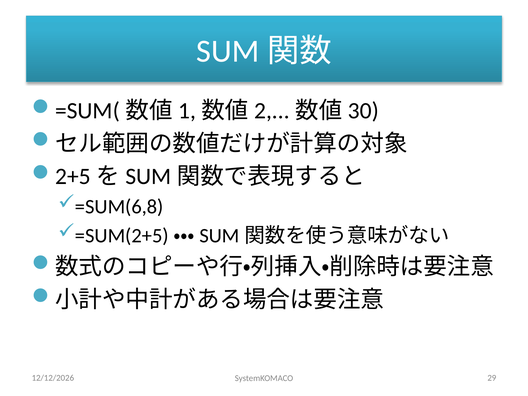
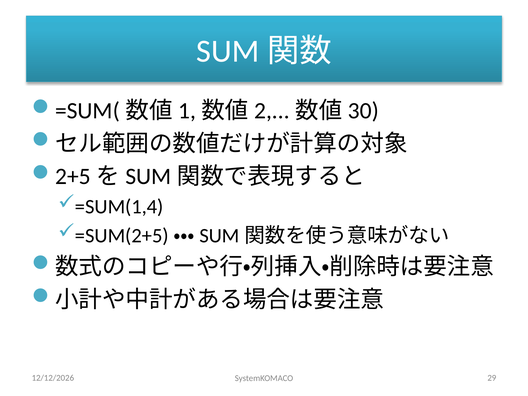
=SUM(6,8: =SUM(6,8 -> =SUM(1,4
